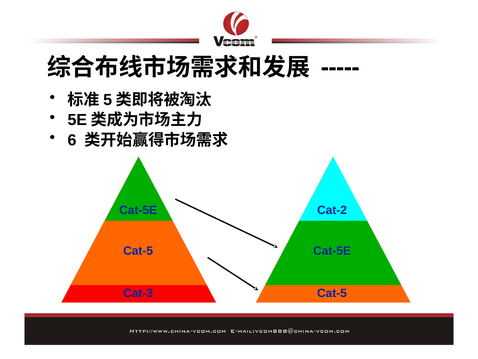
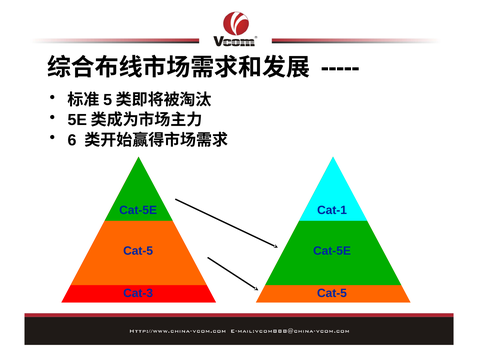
Cat-2: Cat-2 -> Cat-1
